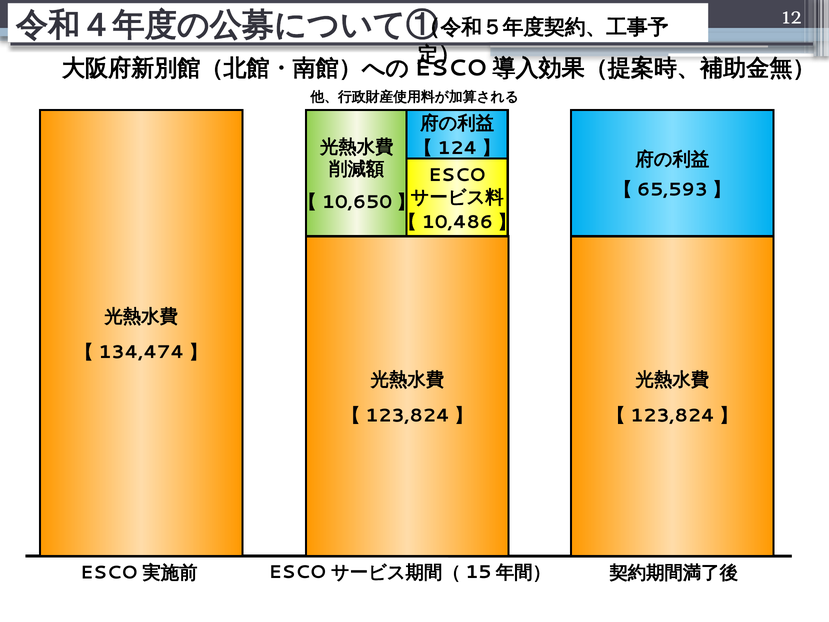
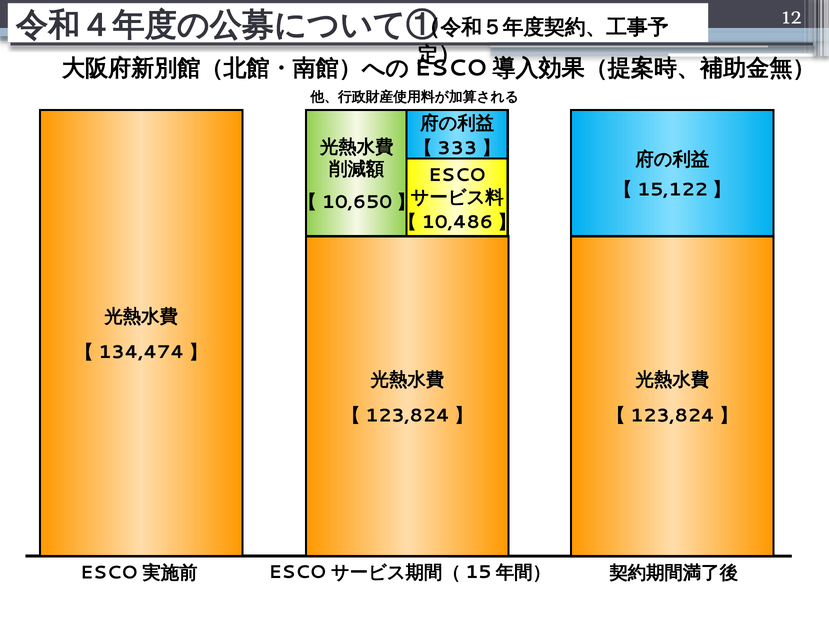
124: 124 -> 333
65,593: 65,593 -> 15,122
